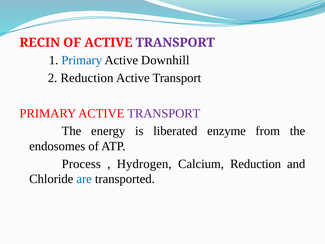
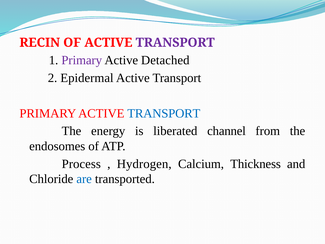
Primary at (82, 60) colour: blue -> purple
Downhill: Downhill -> Detached
2 Reduction: Reduction -> Epidermal
TRANSPORT at (164, 113) colour: purple -> blue
enzyme: enzyme -> channel
Calcium Reduction: Reduction -> Thickness
